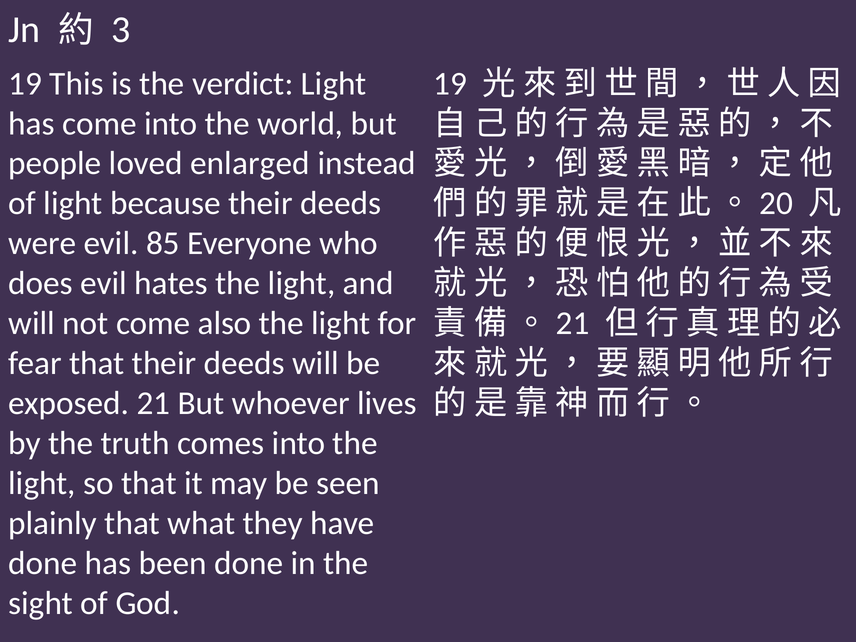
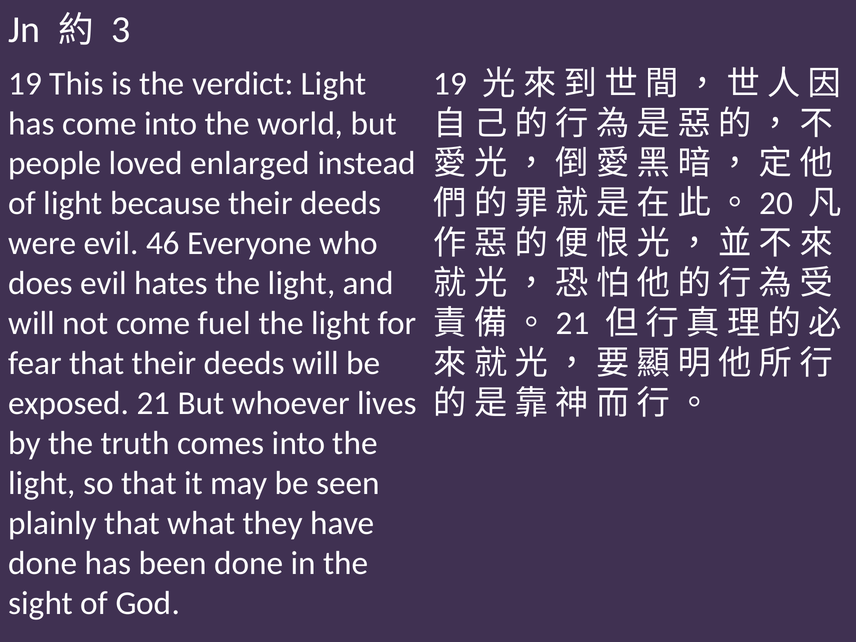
85: 85 -> 46
also: also -> fuel
